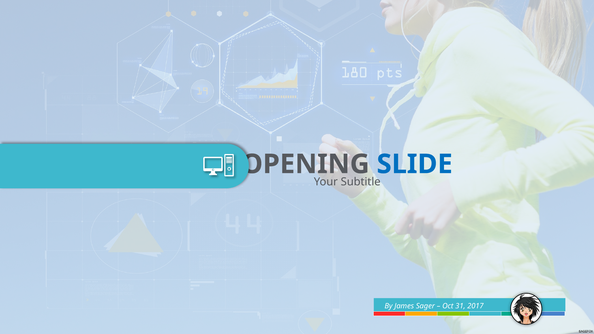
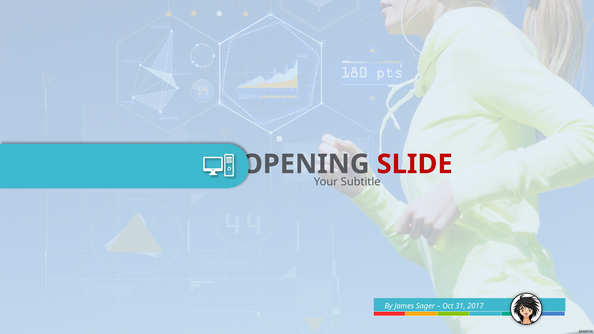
SLIDE colour: blue -> red
